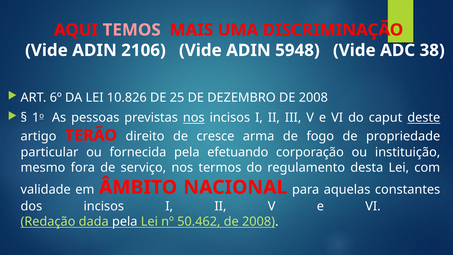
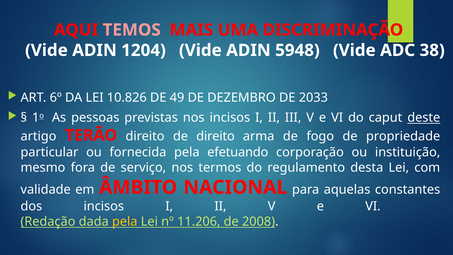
2106: 2106 -> 1204
25: 25 -> 49
DEZEMBRO DE 2008: 2008 -> 2033
nos at (194, 118) underline: present -> none
de cresce: cresce -> direito
pela at (125, 221) colour: white -> yellow
50.462: 50.462 -> 11.206
